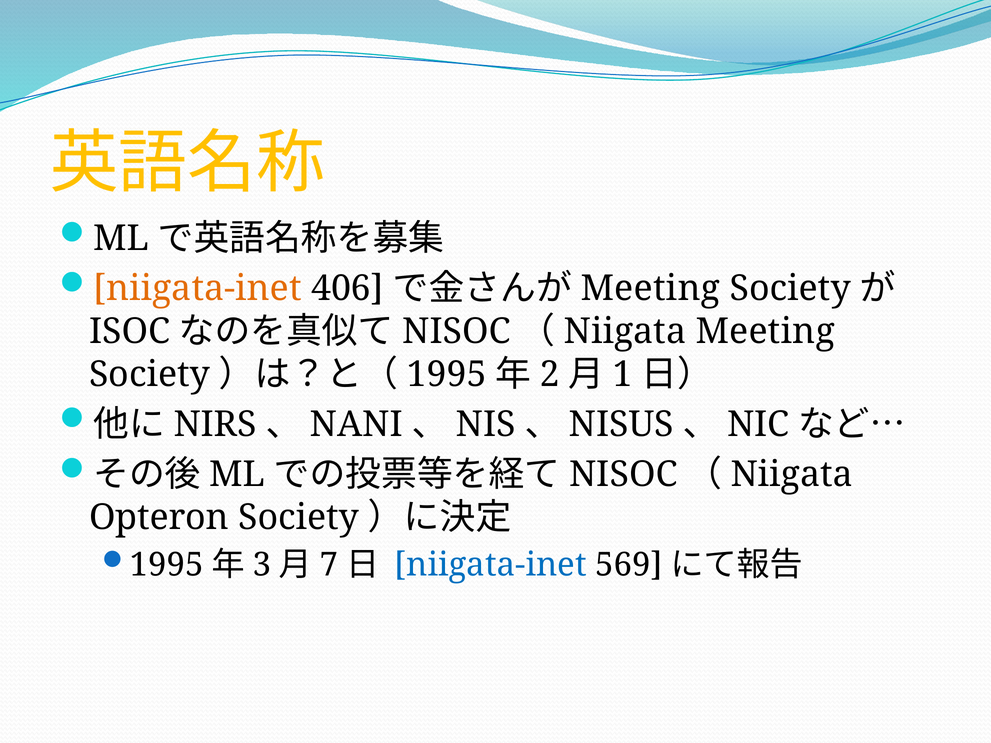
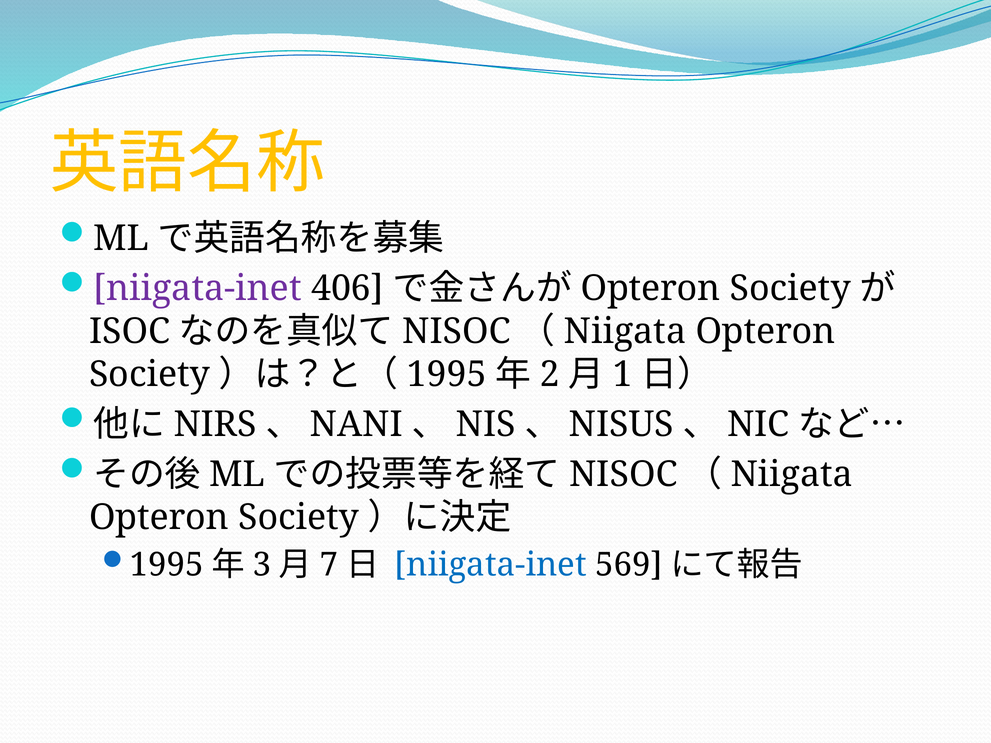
niigata-inet at (198, 289) colour: orange -> purple
Meeting at (650, 289): Meeting -> Opteron
Meeting at (765, 332): Meeting -> Opteron
